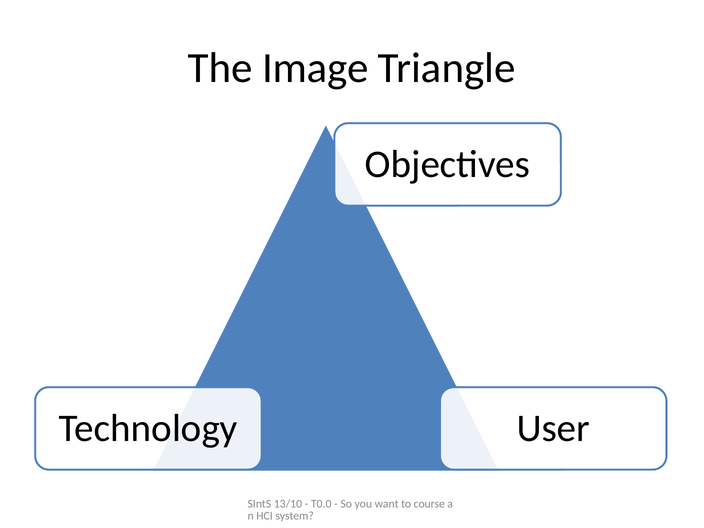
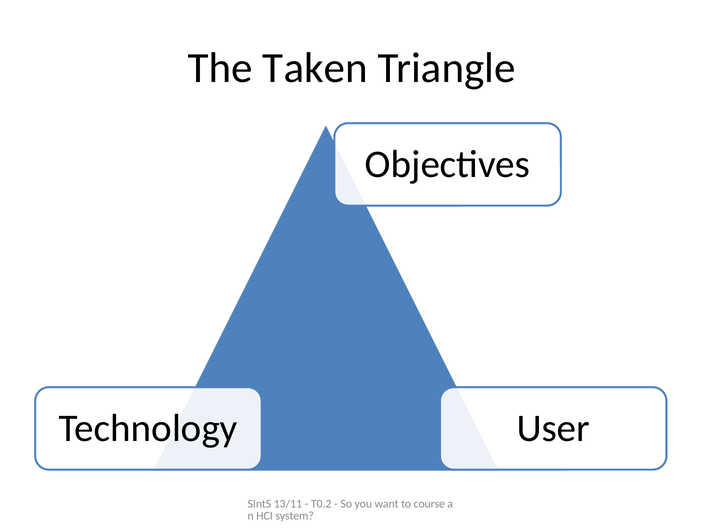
Image: Image -> Taken
13/10: 13/10 -> 13/11
T0.0: T0.0 -> T0.2
